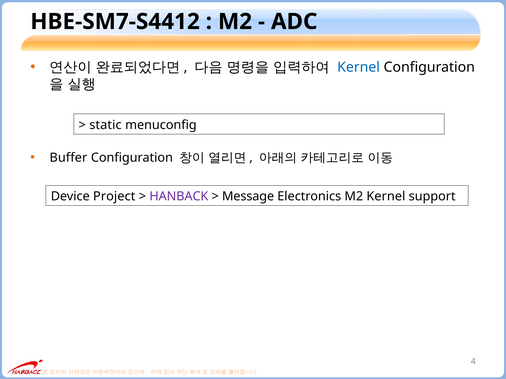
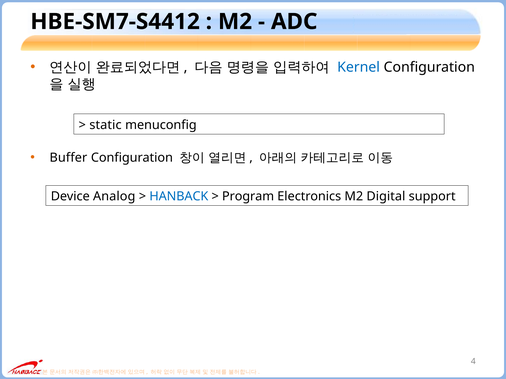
Project: Project -> Analog
HANBACK colour: purple -> blue
Message: Message -> Program
M2 Kernel: Kernel -> Digital
